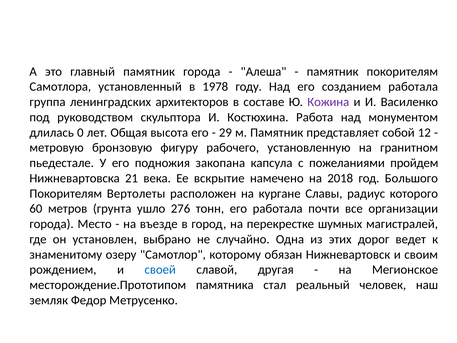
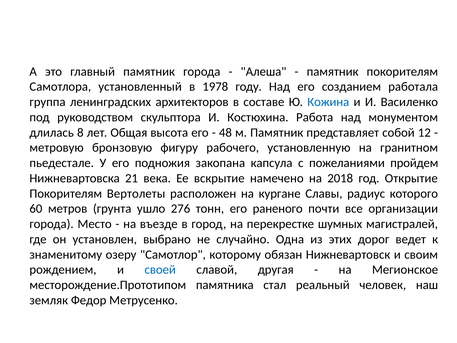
Кожина colour: purple -> blue
0: 0 -> 8
29: 29 -> 48
Большого: Большого -> Открытие
его работала: работала -> раненого
